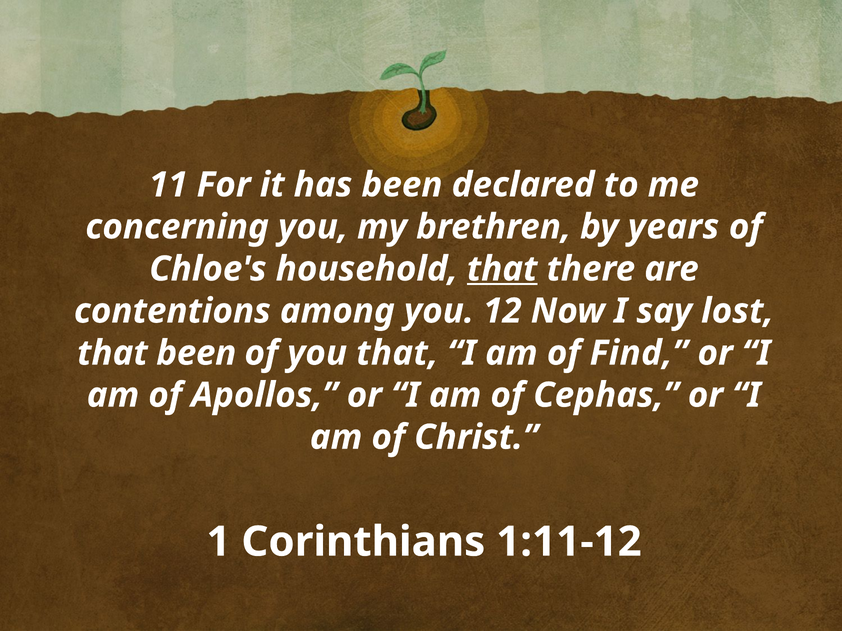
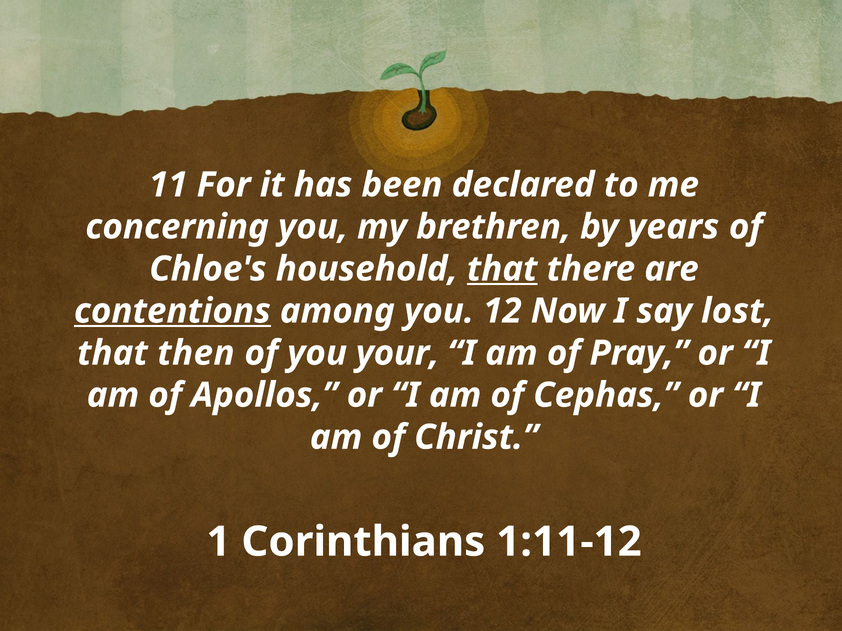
contentions underline: none -> present
that been: been -> then
you that: that -> your
Find: Find -> Pray
